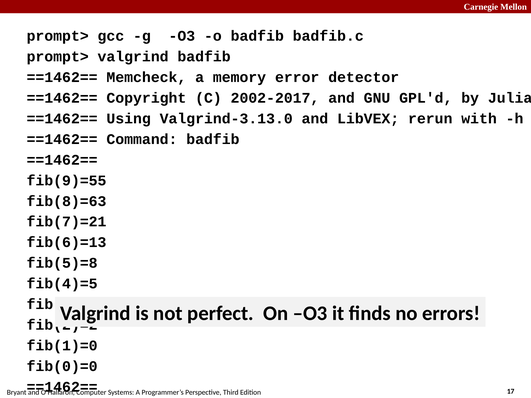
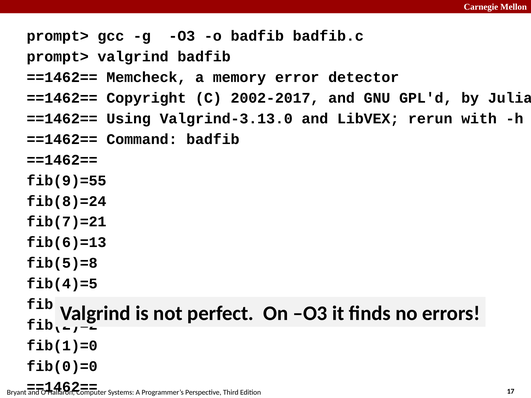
fib(8)=63: fib(8)=63 -> fib(8)=24
